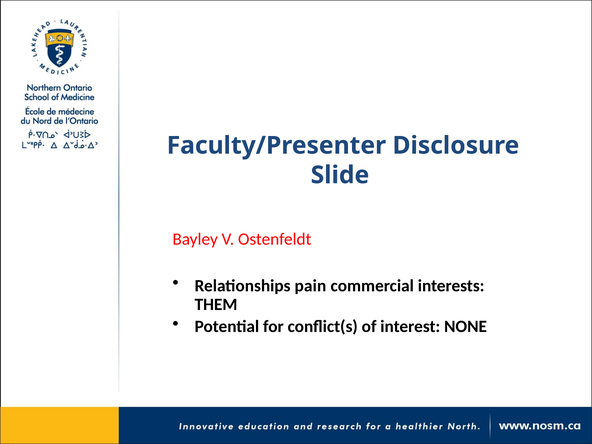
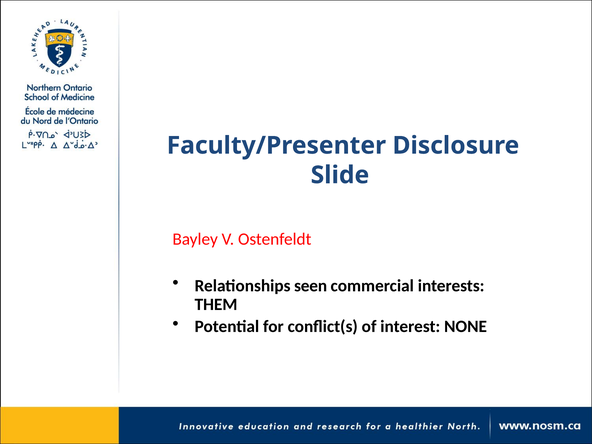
pain: pain -> seen
